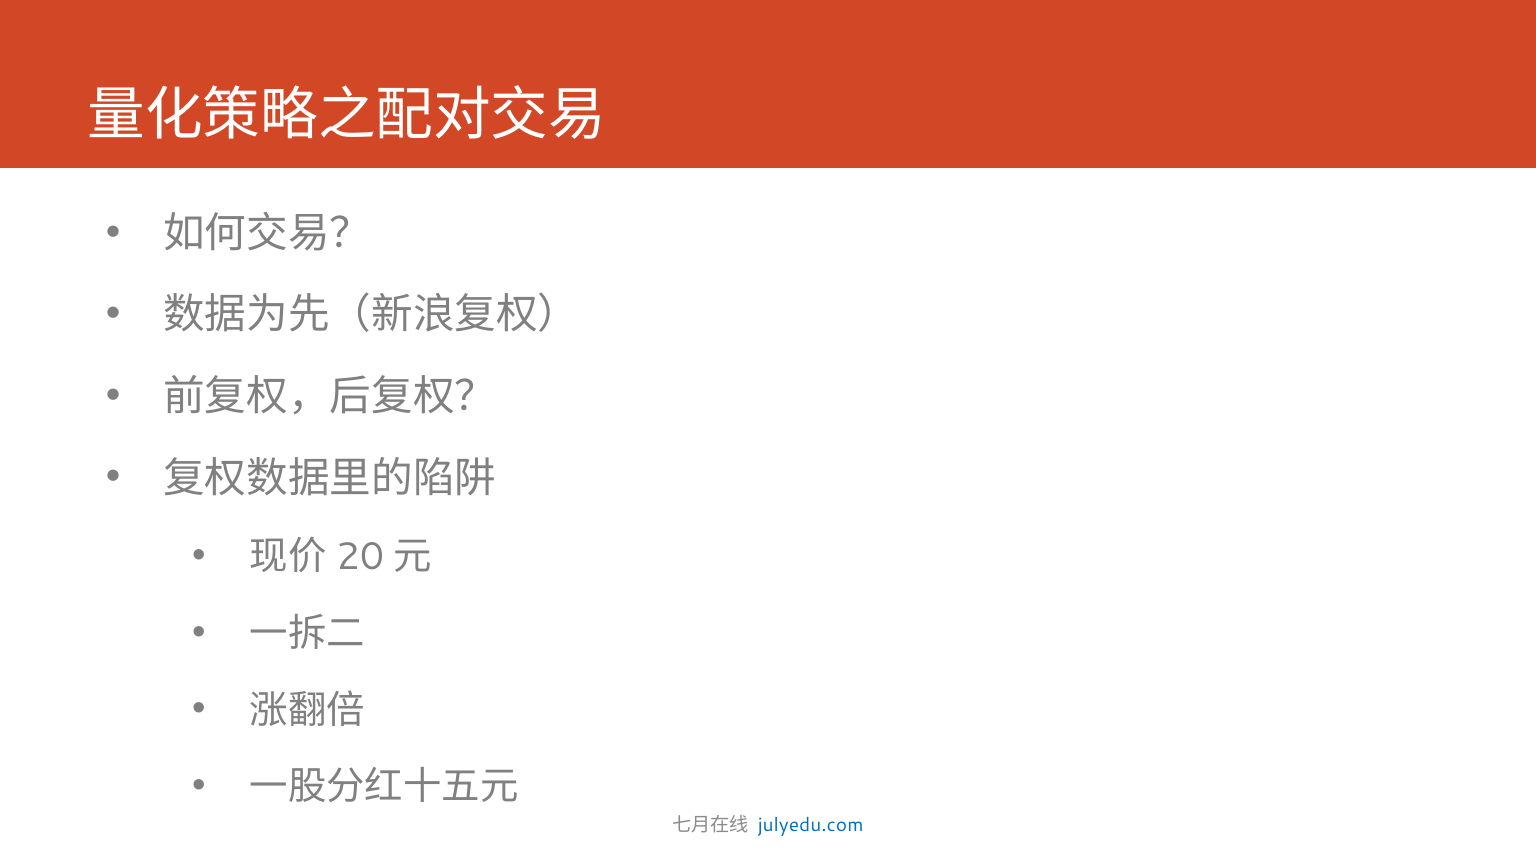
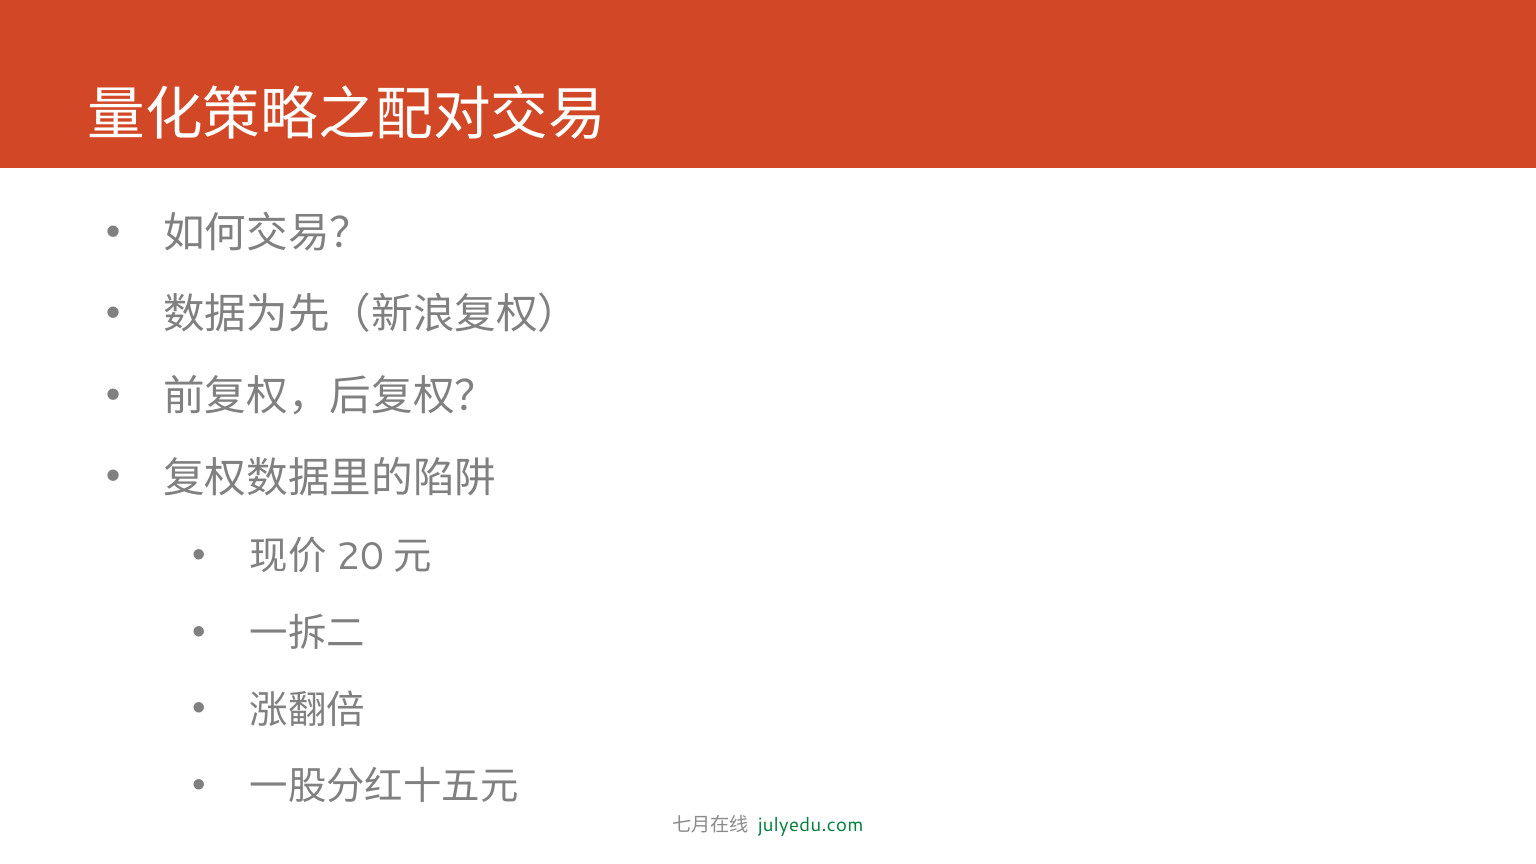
julyedu.com colour: blue -> green
